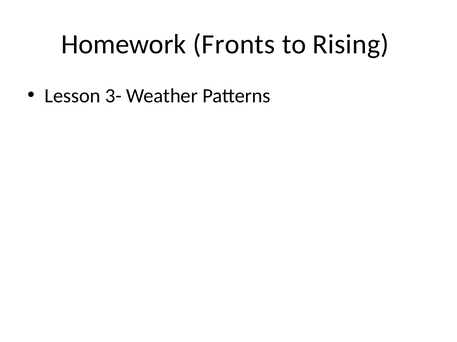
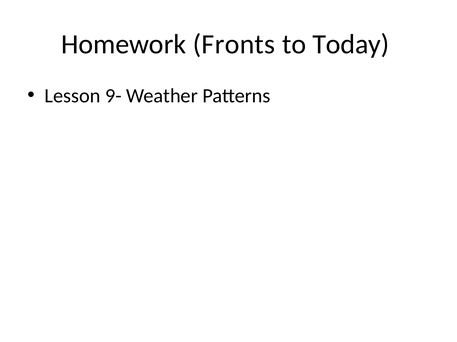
Rising: Rising -> Today
3-: 3- -> 9-
